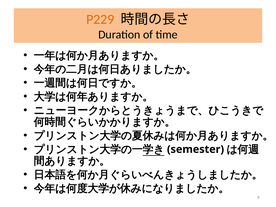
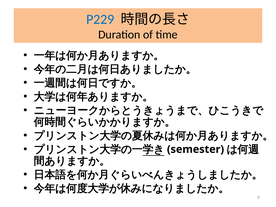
P229 colour: orange -> blue
